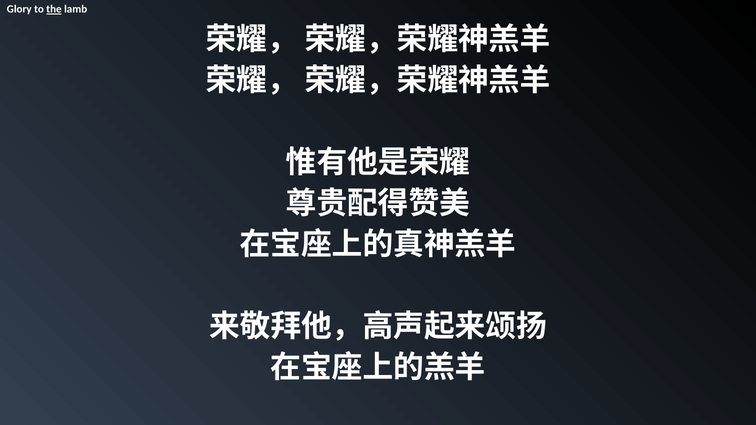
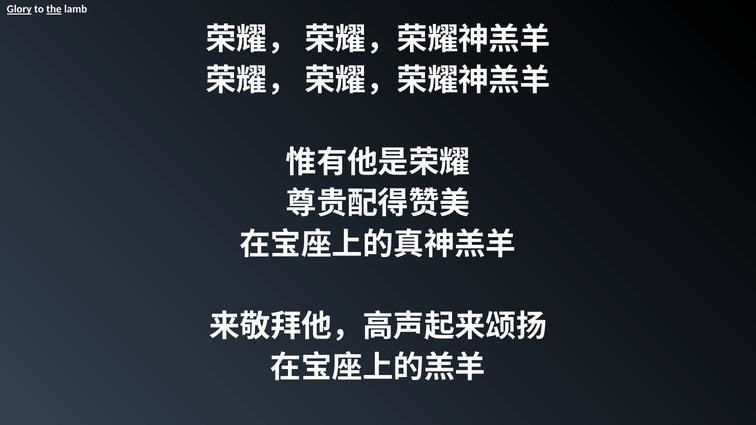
Glory underline: none -> present
